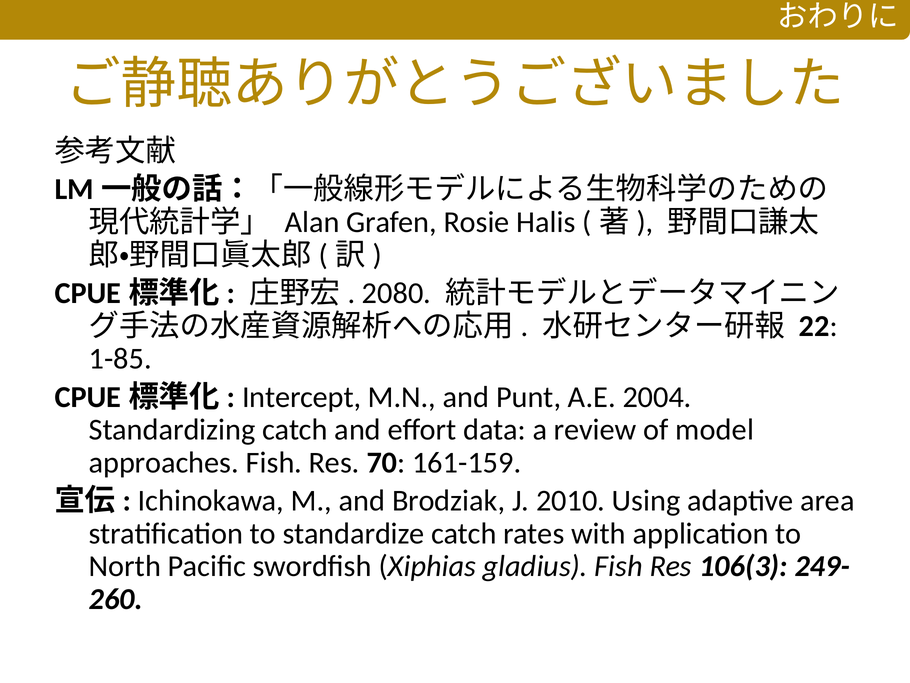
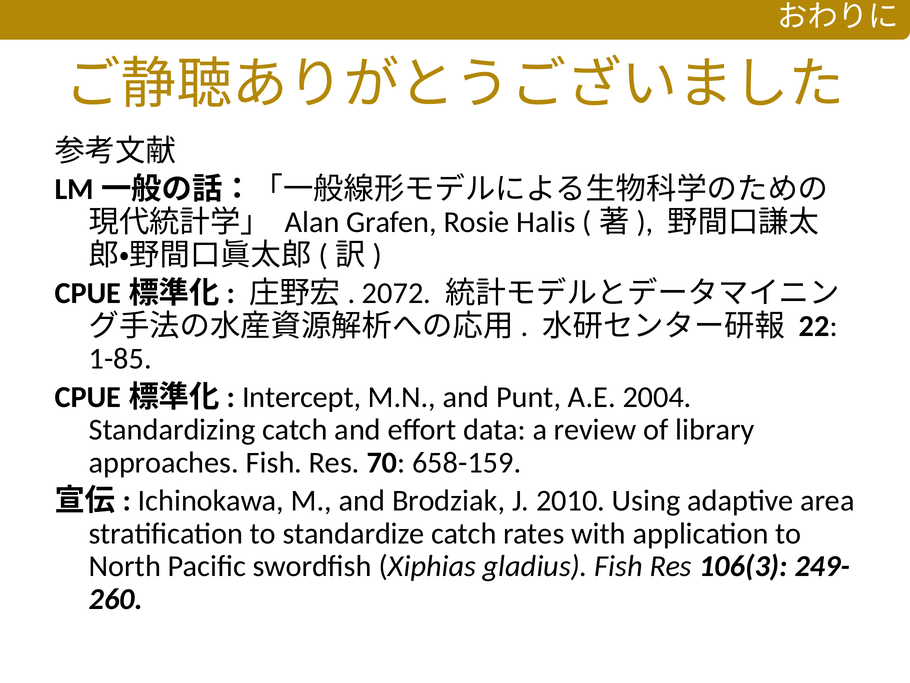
2080: 2080 -> 2072
model: model -> library
161-159: 161-159 -> 658-159
